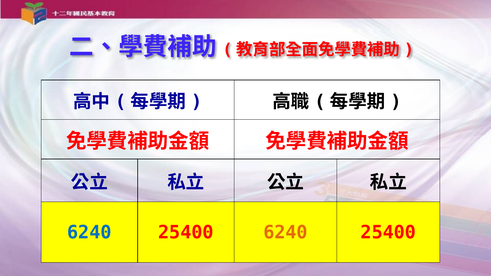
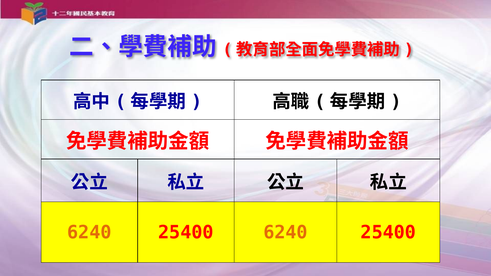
6240 at (89, 233) colour: blue -> orange
